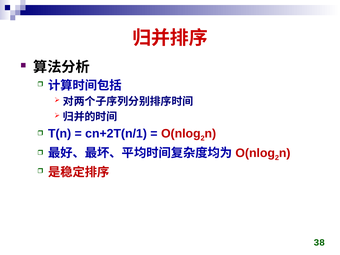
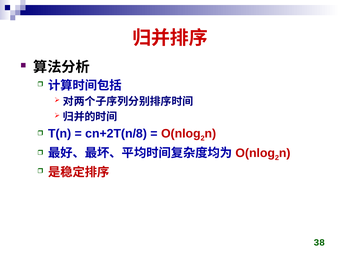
cn+2T(n/1: cn+2T(n/1 -> cn+2T(n/8
